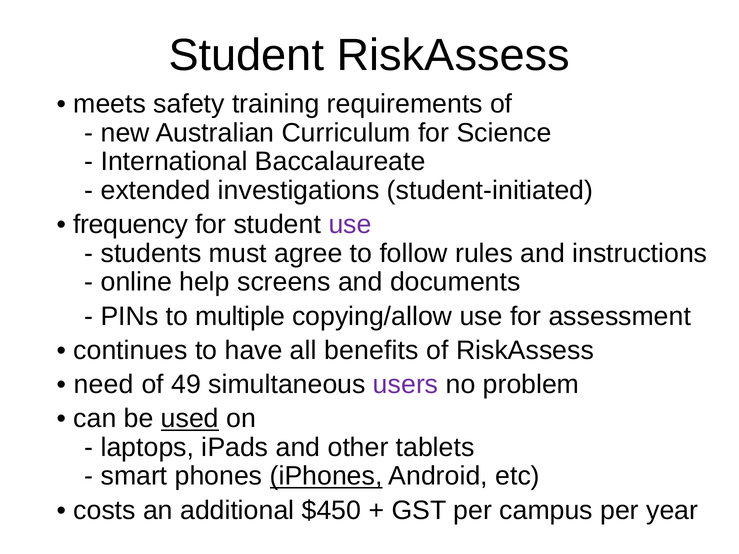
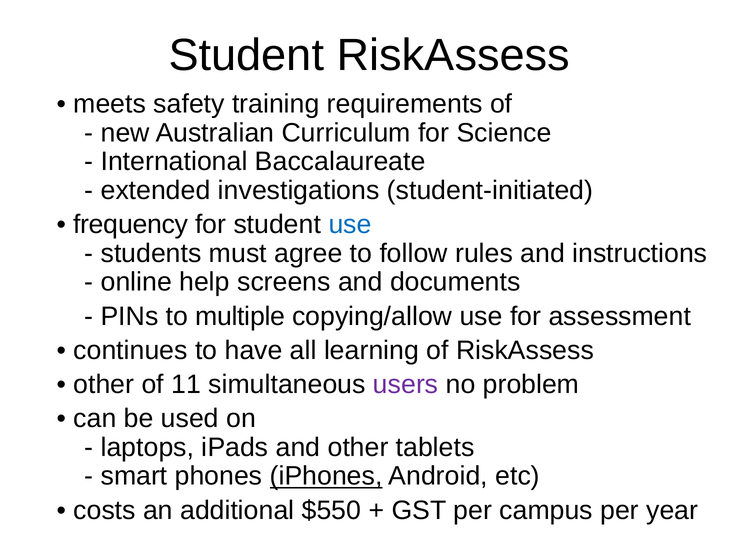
use at (350, 225) colour: purple -> blue
benefits: benefits -> learning
need at (104, 385): need -> other
49: 49 -> 11
used underline: present -> none
$450: $450 -> $550
